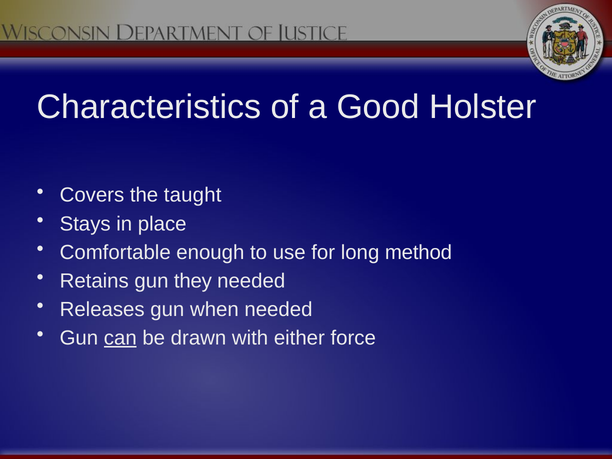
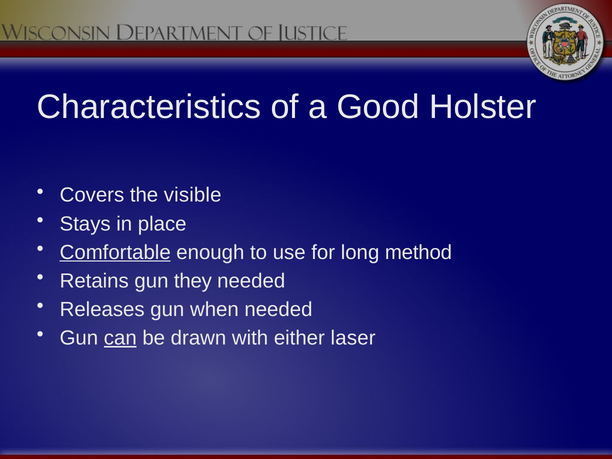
taught: taught -> visible
Comfortable underline: none -> present
force: force -> laser
